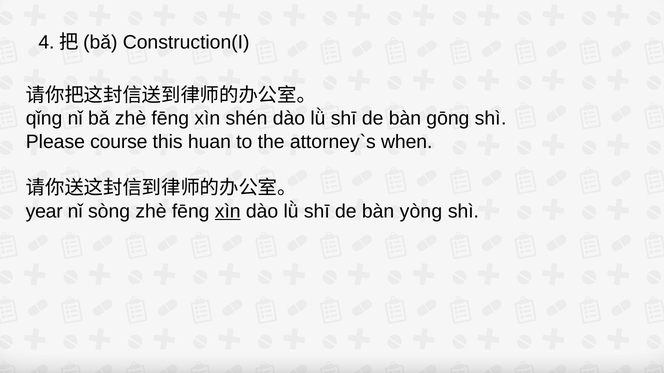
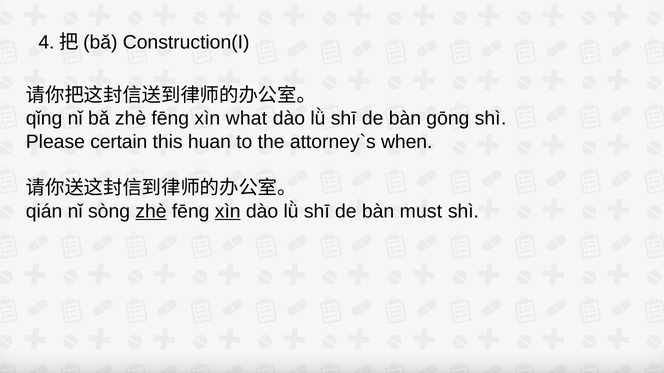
shén: shén -> what
course: course -> certain
year: year -> qián
zhè at (151, 212) underline: none -> present
yòng: yòng -> must
